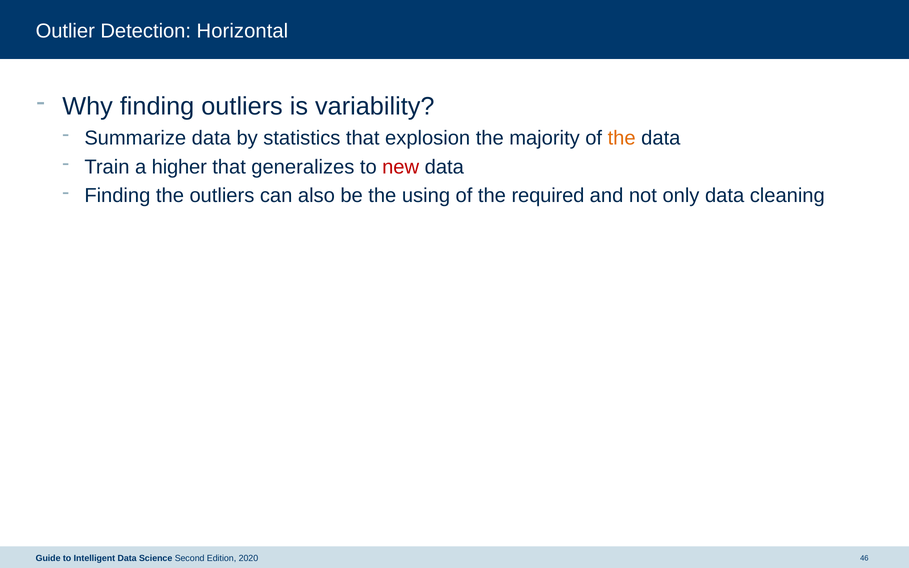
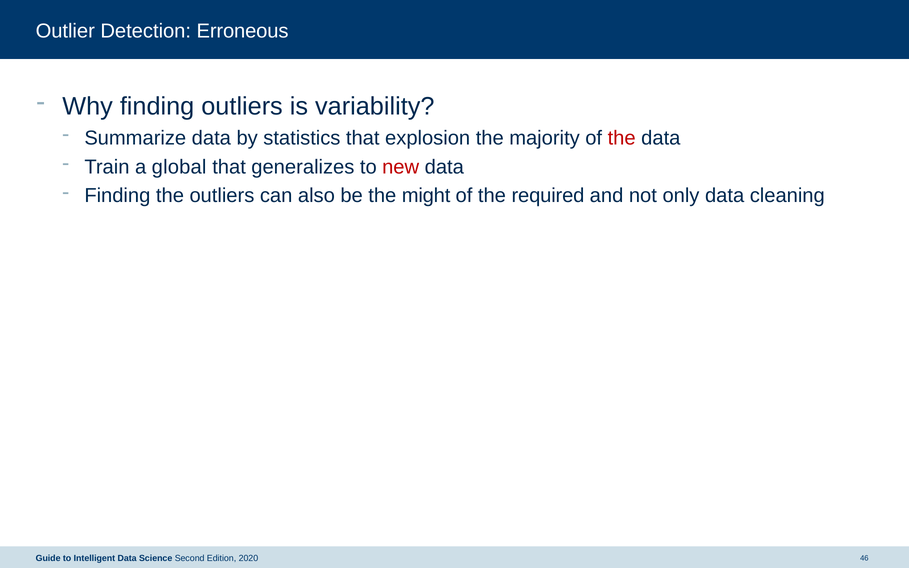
Horizontal: Horizontal -> Erroneous
the at (622, 138) colour: orange -> red
higher: higher -> global
using: using -> might
